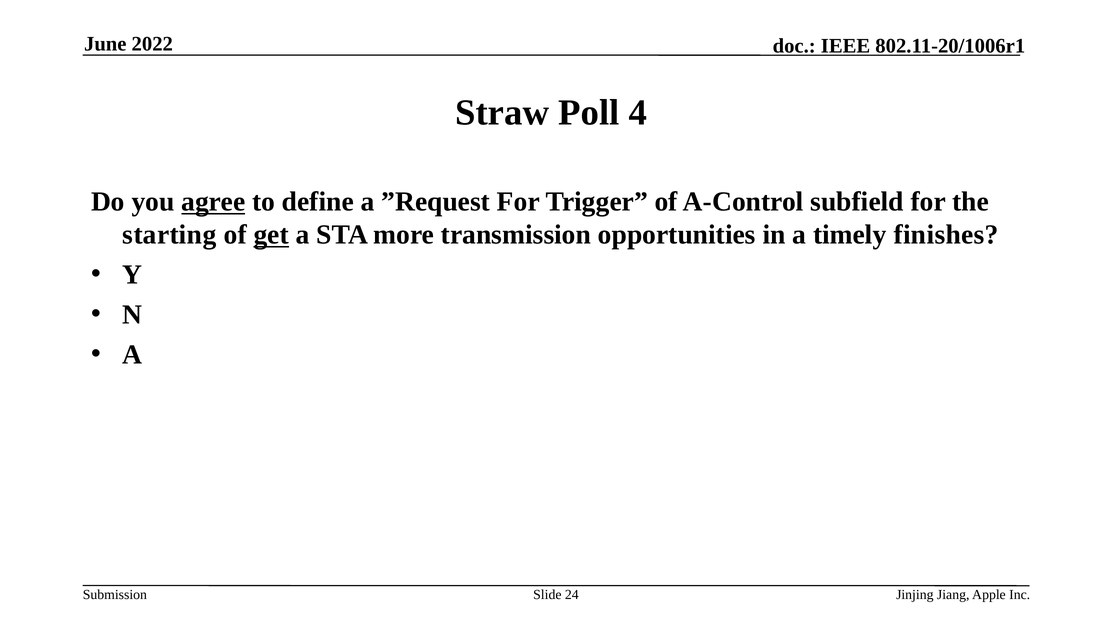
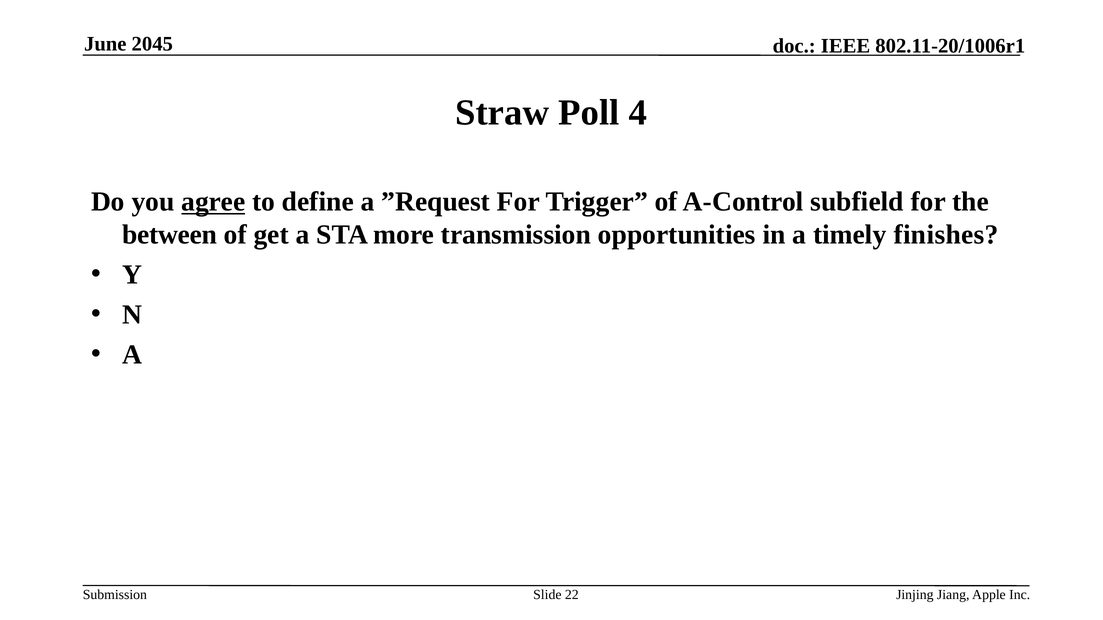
2022: 2022 -> 2045
starting: starting -> between
get underline: present -> none
24: 24 -> 22
